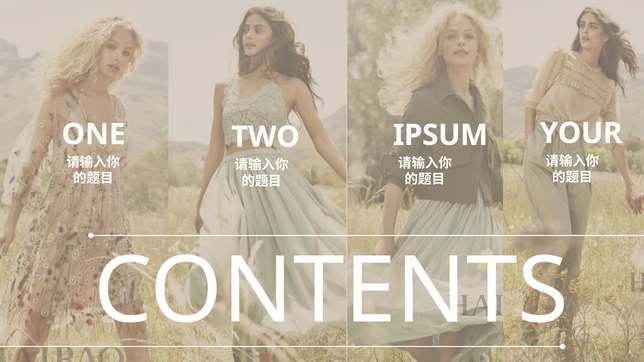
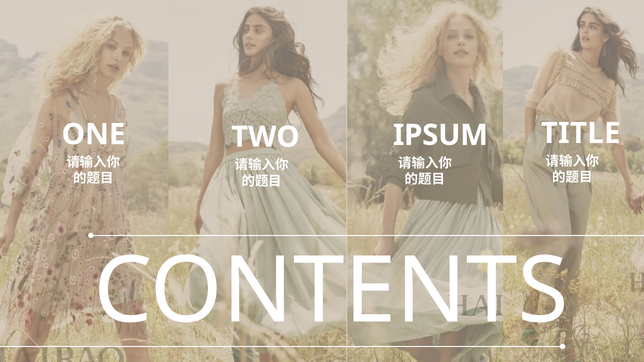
YOUR: YOUR -> TITLE
